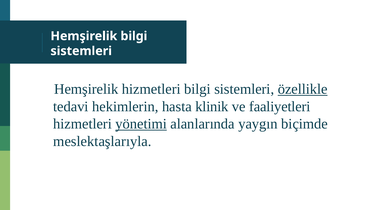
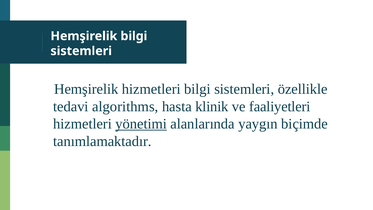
özellikle underline: present -> none
hekimlerin: hekimlerin -> algorithms
meslektaşlarıyla: meslektaşlarıyla -> tanımlamaktadır
